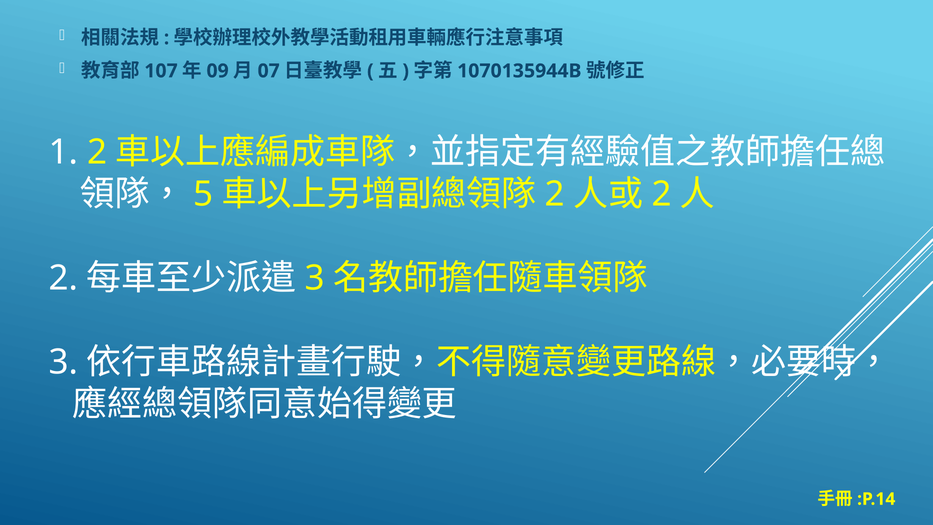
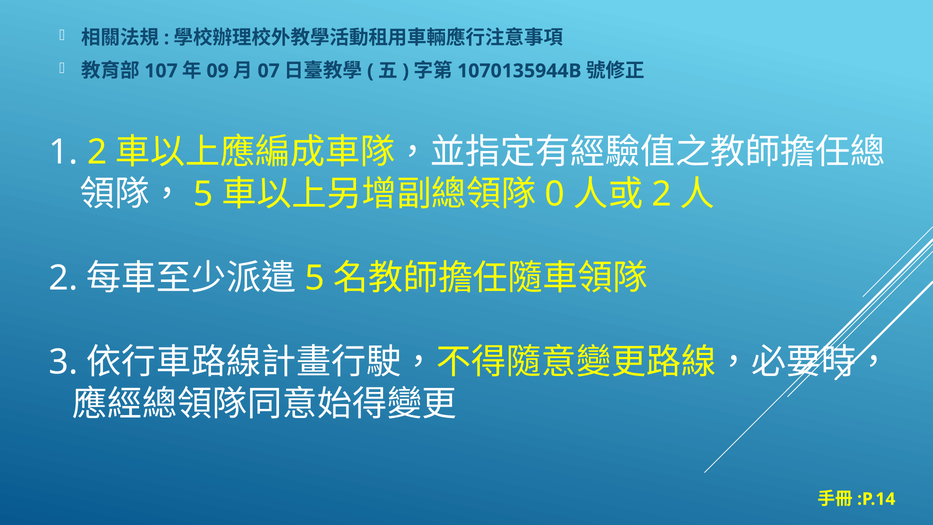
2 at (555, 194): 2 -> 0
3 at (315, 278): 3 -> 5
